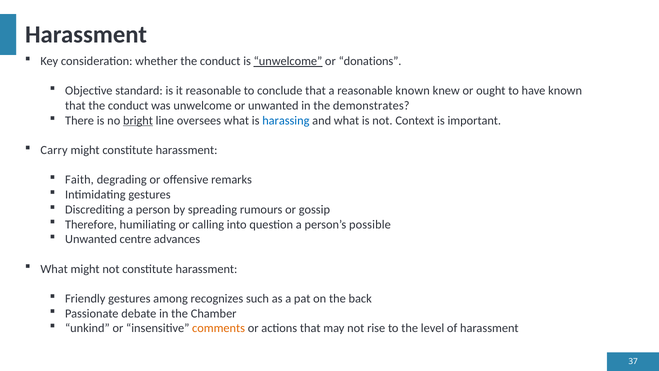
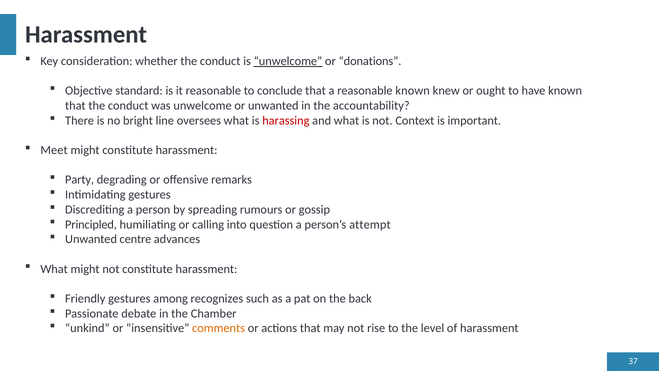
demonstrates: demonstrates -> accountability
bright underline: present -> none
harassing colour: blue -> red
Carry: Carry -> Meet
Faith: Faith -> Party
Therefore: Therefore -> Principled
possible: possible -> attempt
